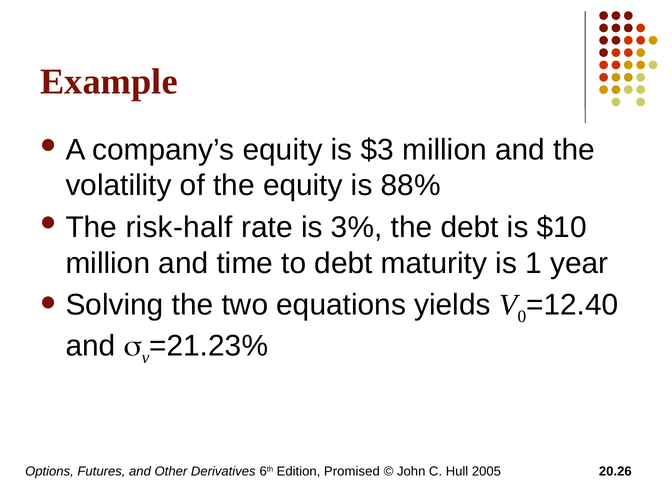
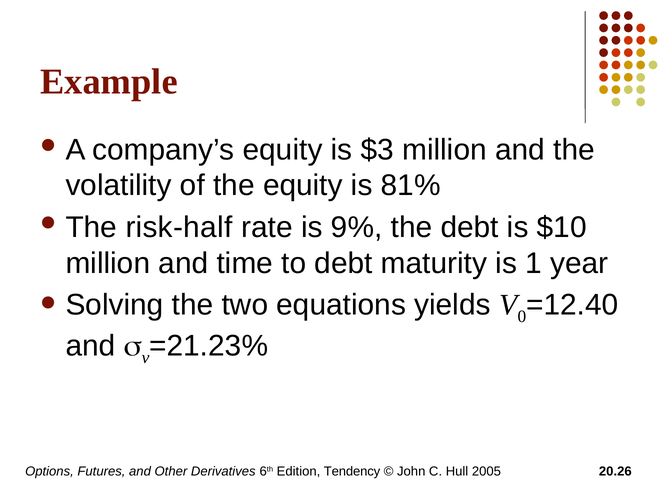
88%: 88% -> 81%
3%: 3% -> 9%
Promised: Promised -> Tendency
